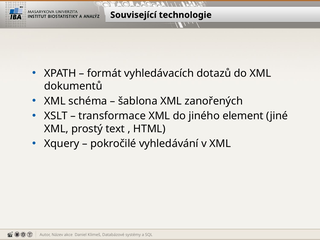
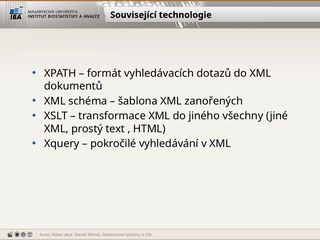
element: element -> všechny
